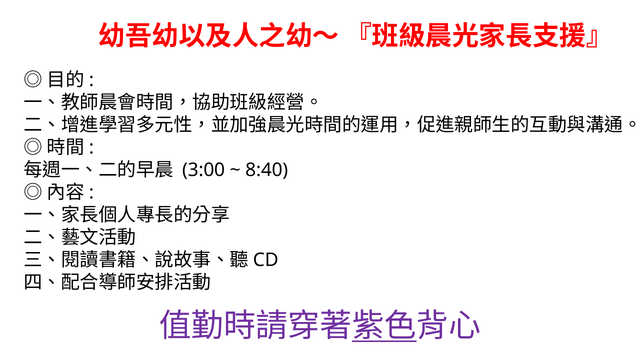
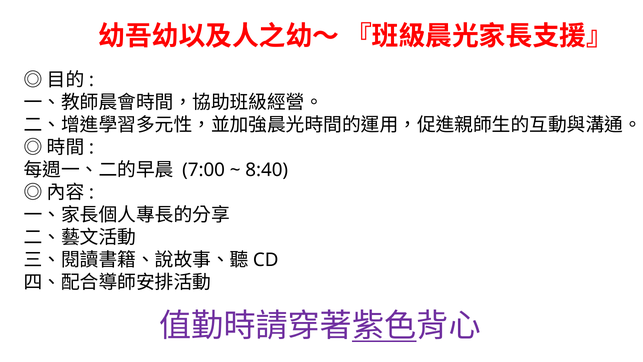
3:00: 3:00 -> 7:00
